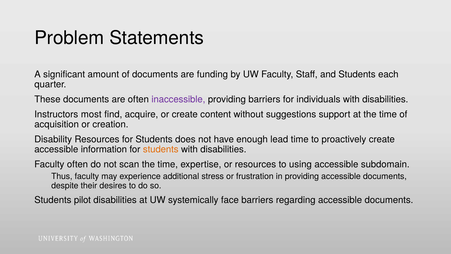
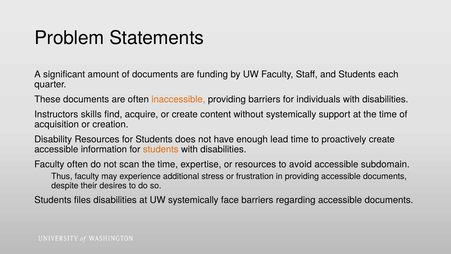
inaccessible colour: purple -> orange
most: most -> skills
without suggestions: suggestions -> systemically
using: using -> avoid
pilot: pilot -> files
